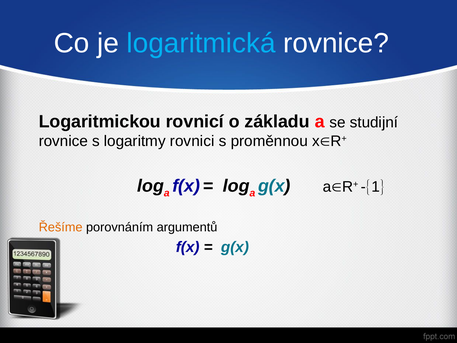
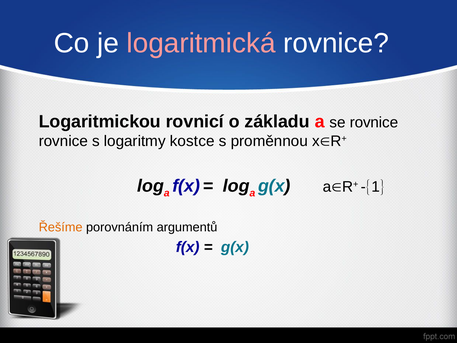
logaritmická colour: light blue -> pink
se studijní: studijní -> rovnice
rovnici: rovnici -> kostce
